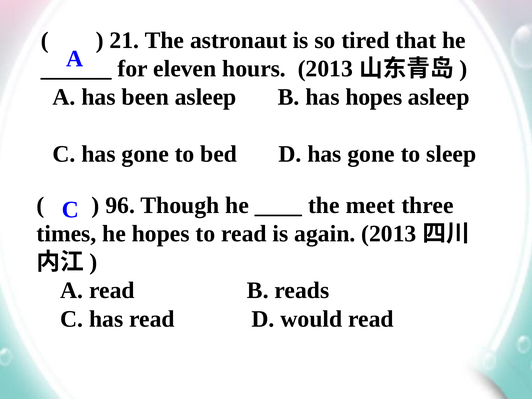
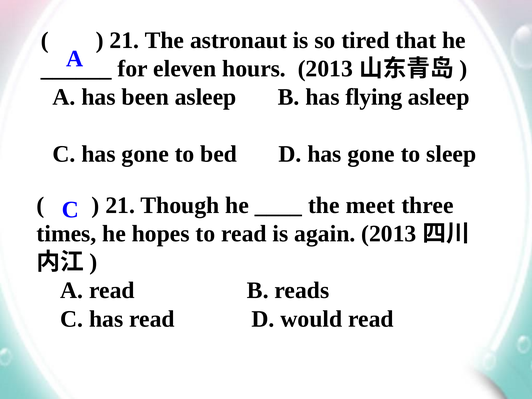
has hopes: hopes -> flying
96 at (120, 205): 96 -> 21
